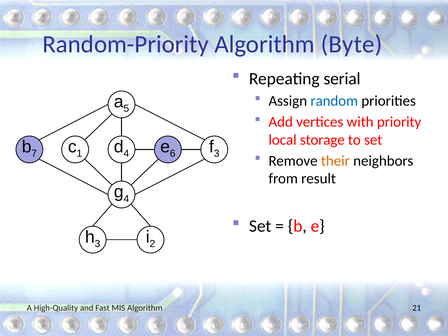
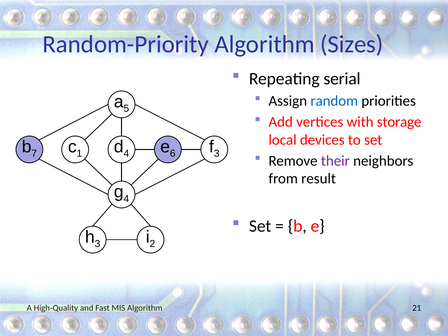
Byte: Byte -> Sizes
priority: priority -> storage
storage: storage -> devices
their colour: orange -> purple
